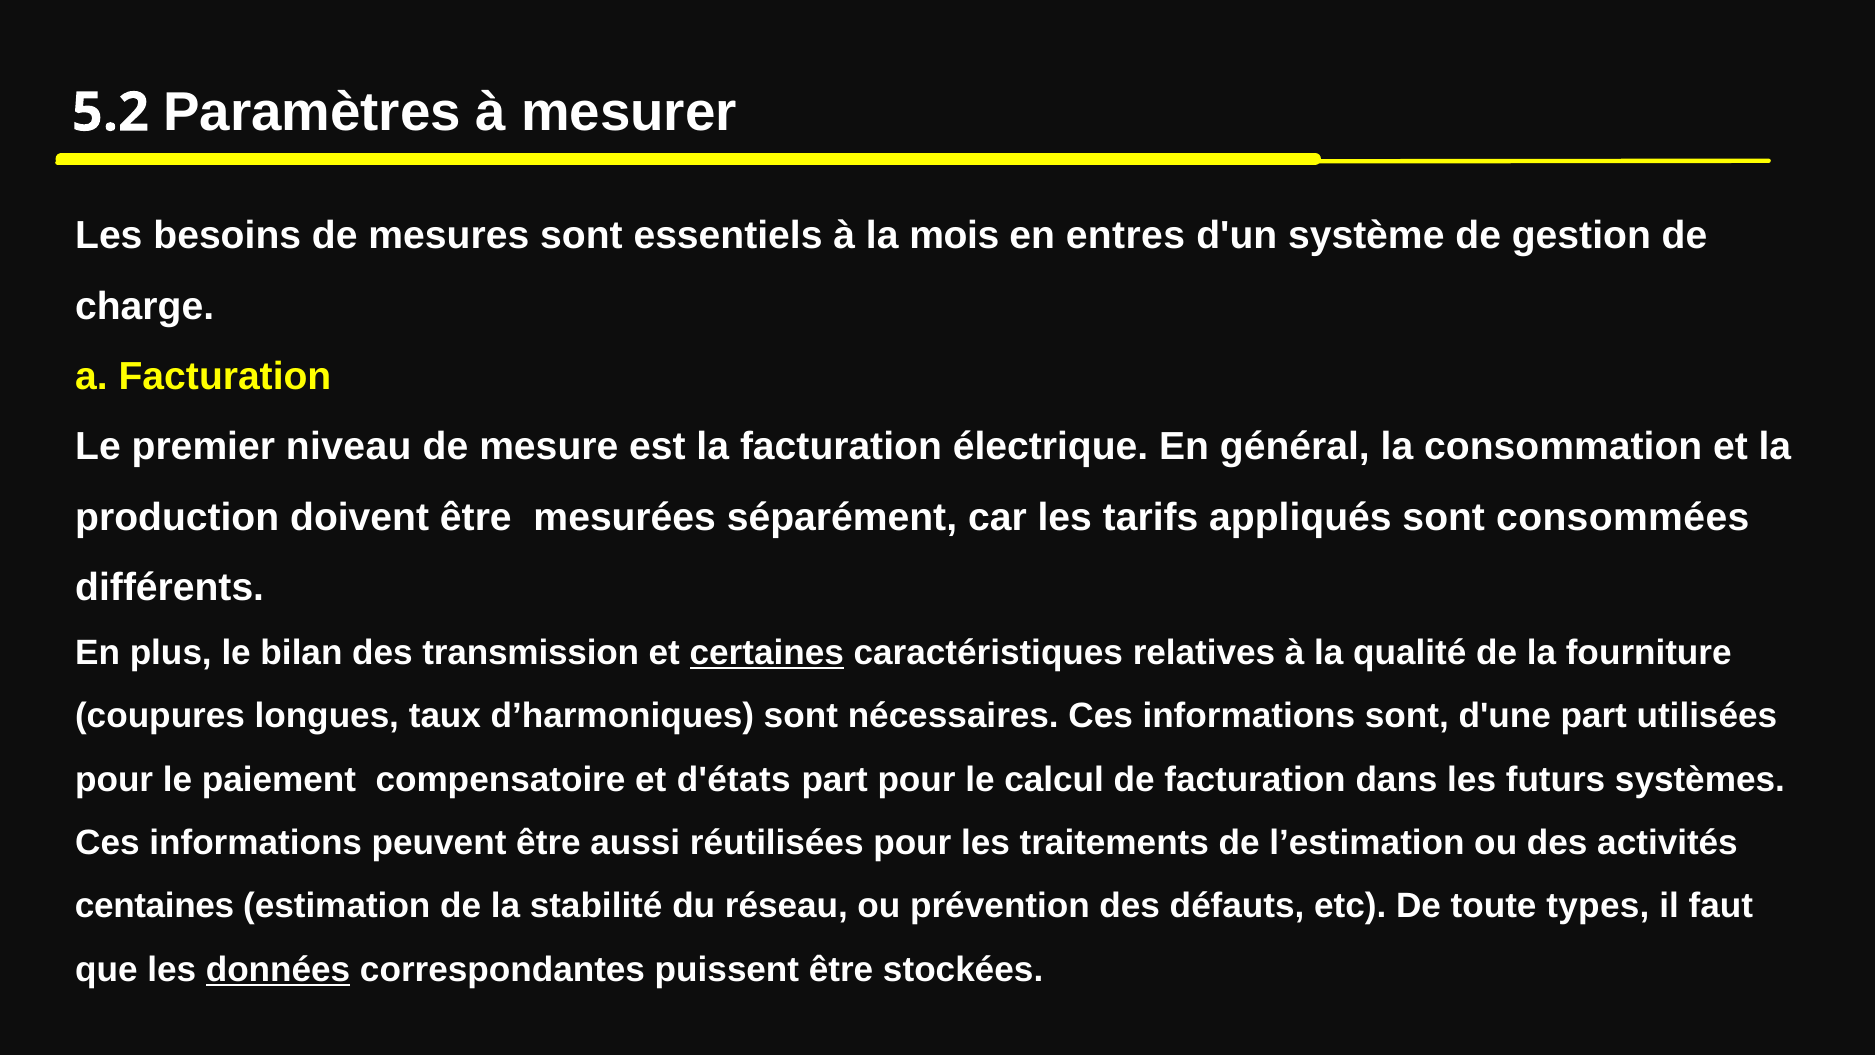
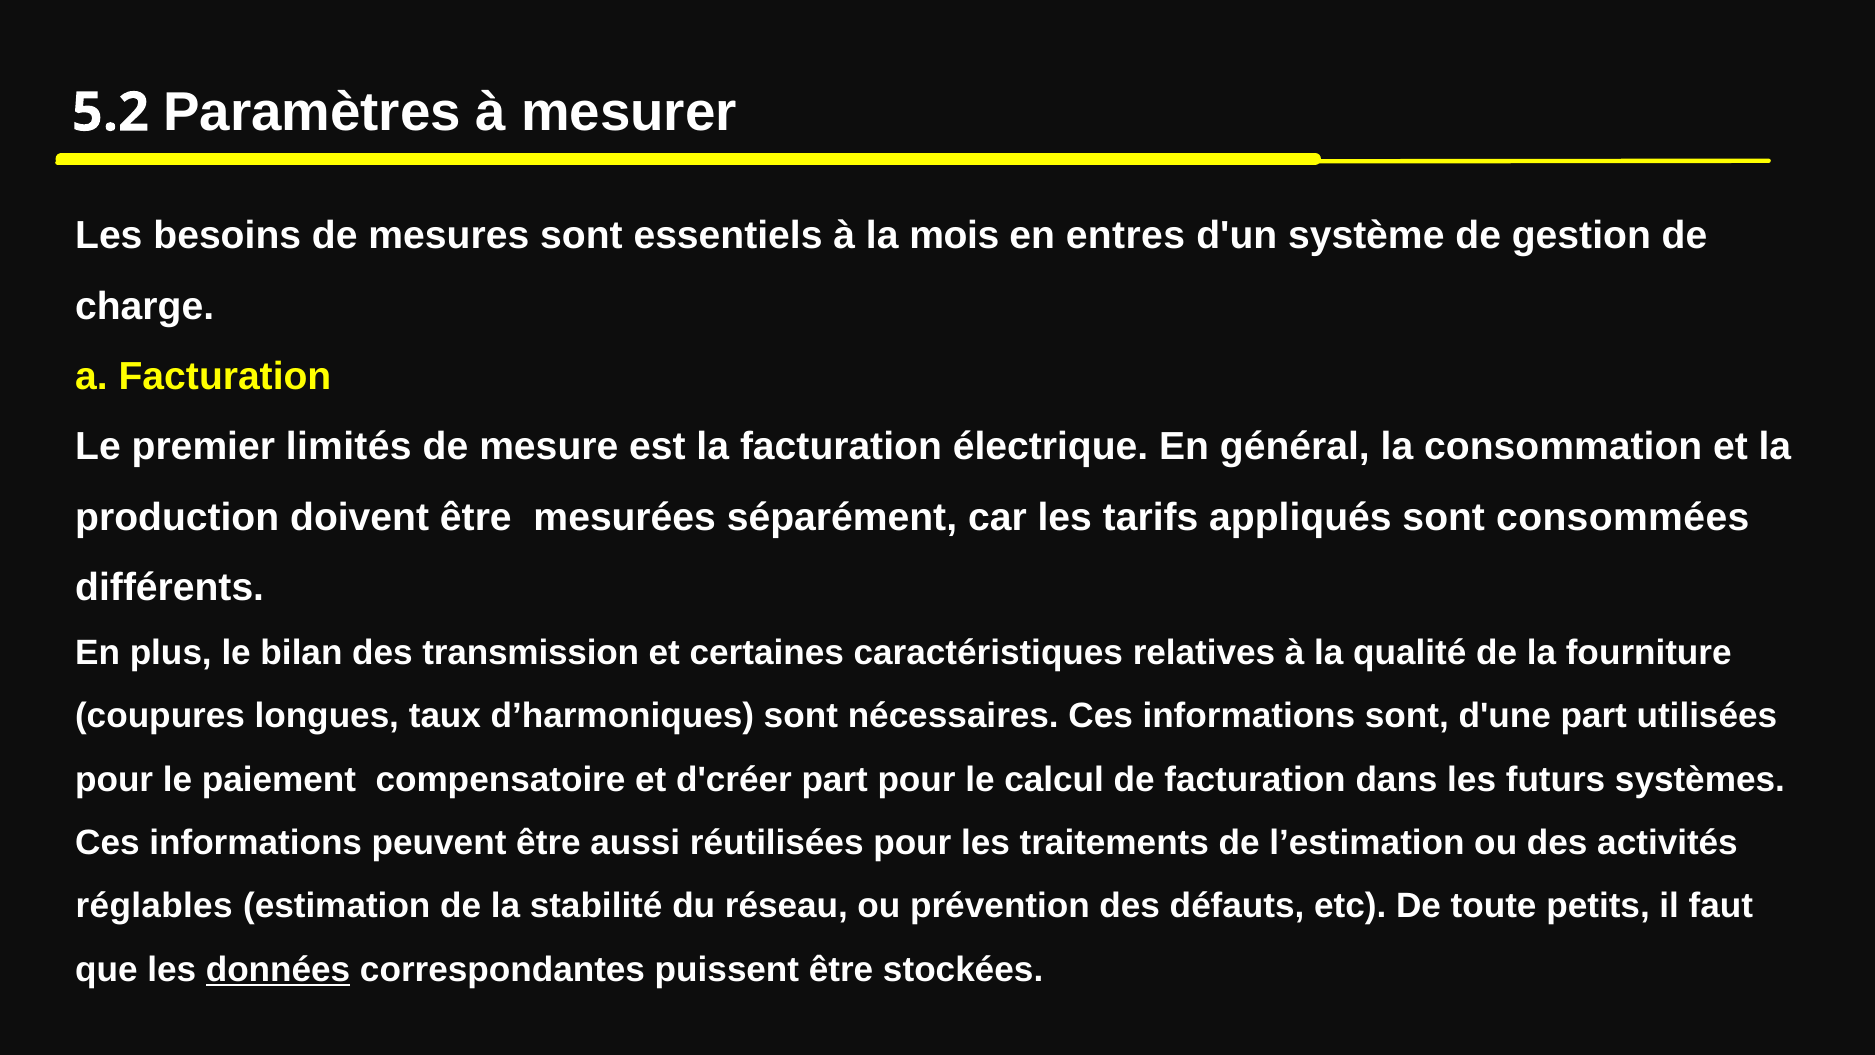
niveau: niveau -> limités
certaines underline: present -> none
d'états: d'états -> d'créer
centaines: centaines -> réglables
types: types -> petits
